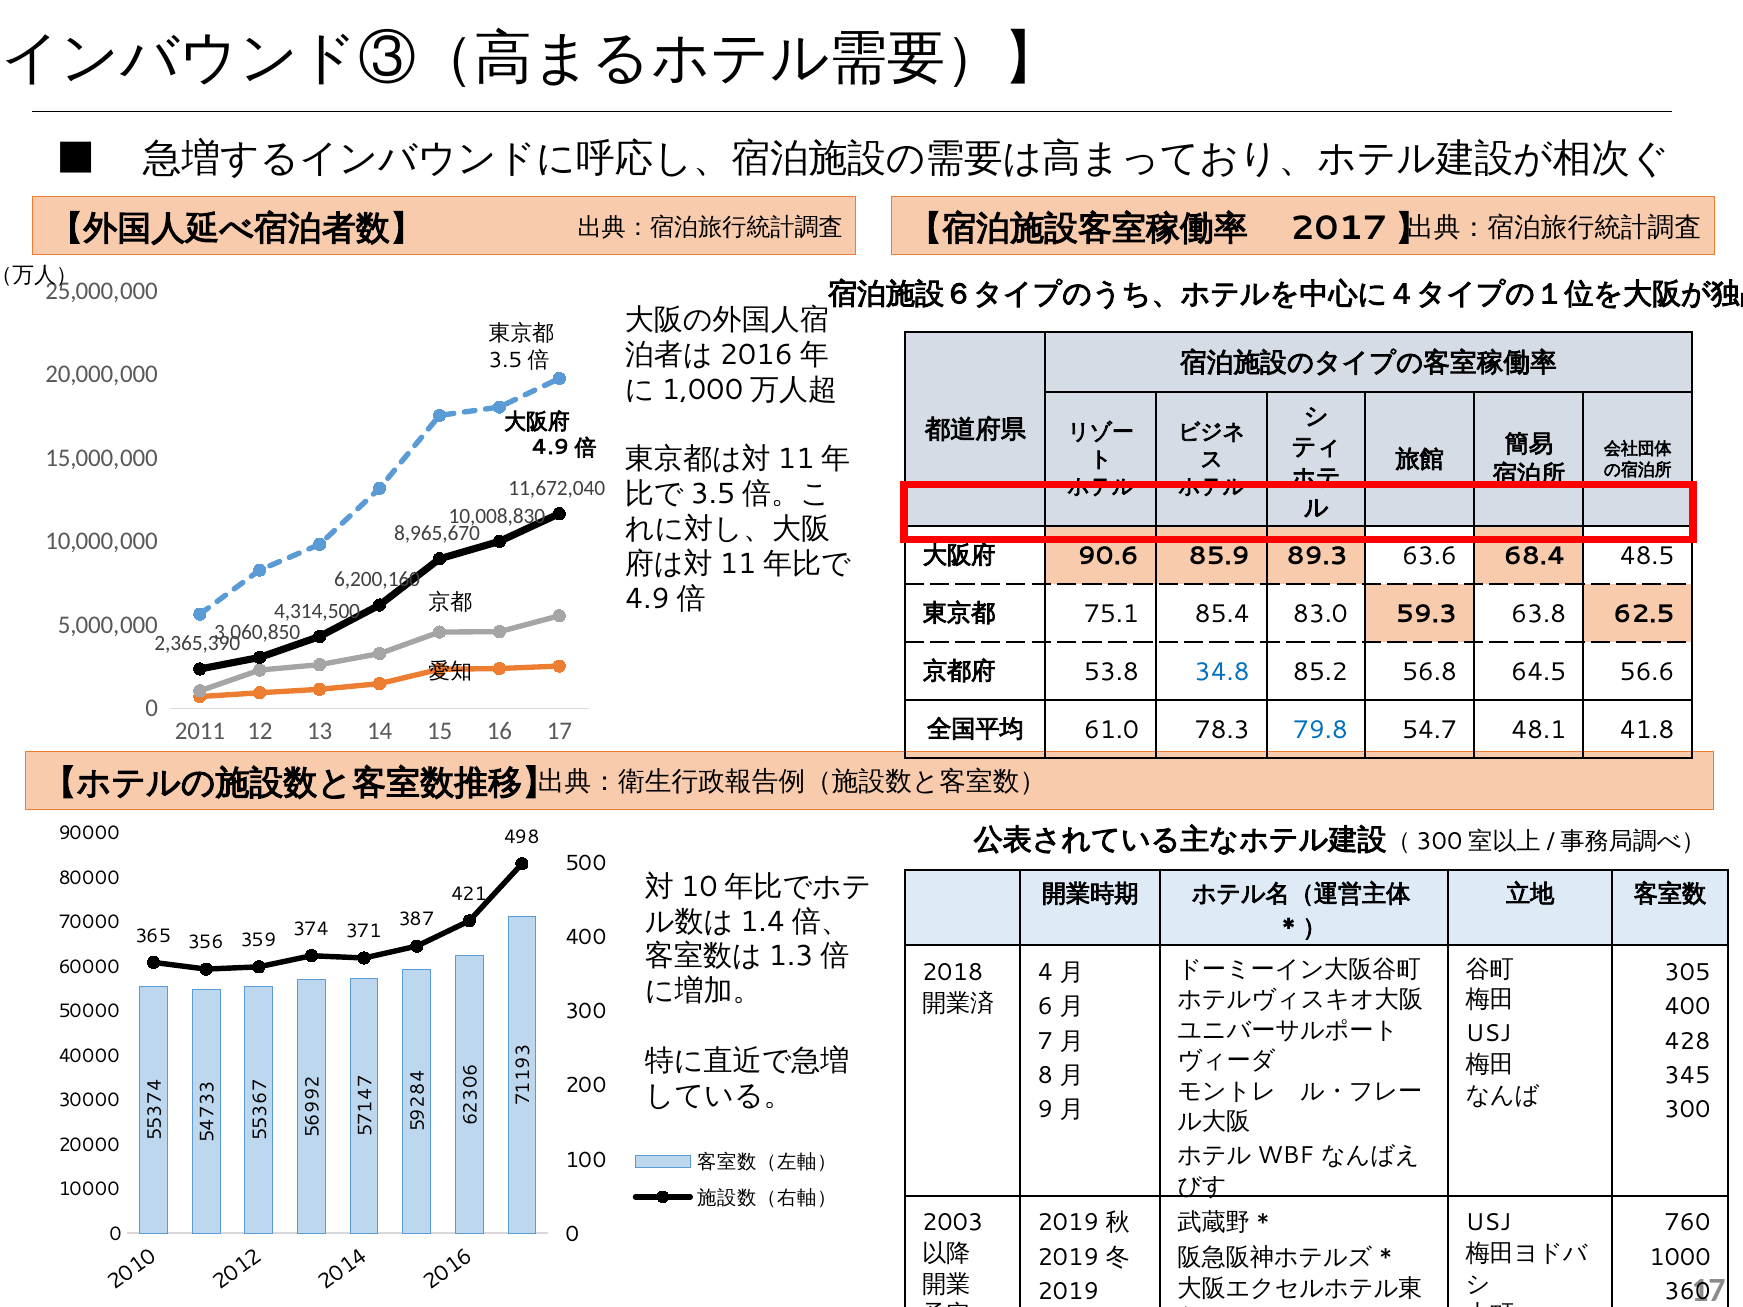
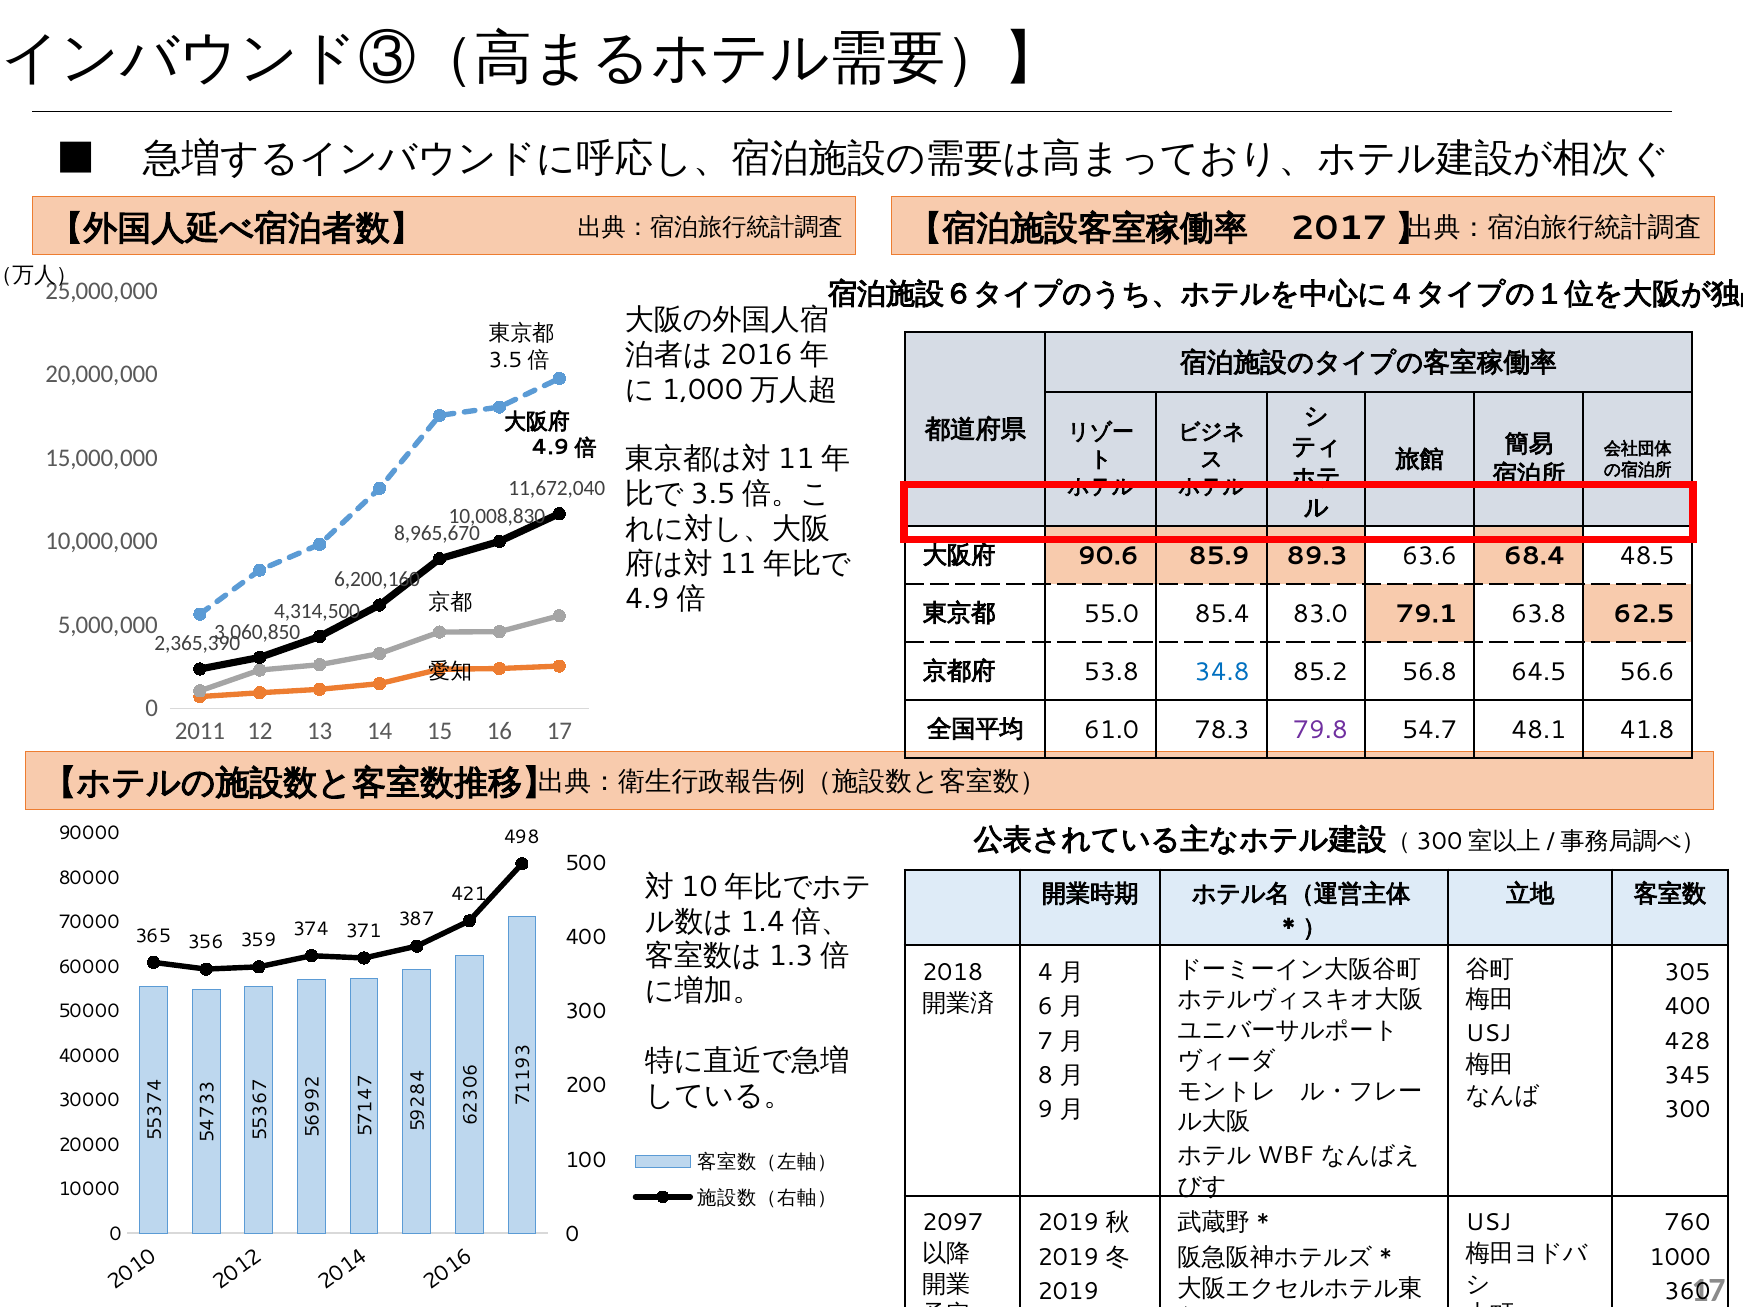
75.1: 75.1 -> 55.0
59.3: 59.3 -> 79.1
79.8 colour: blue -> purple
2003: 2003 -> 2097
